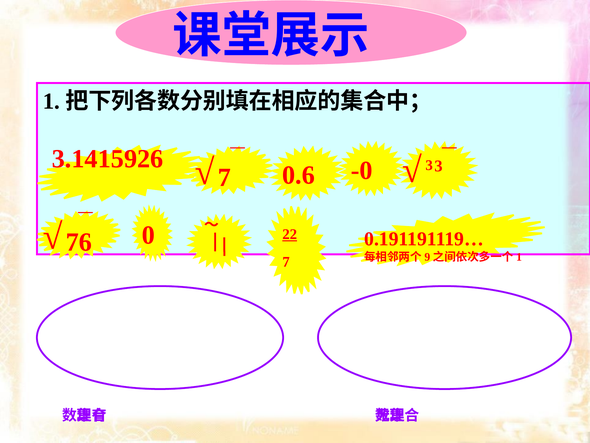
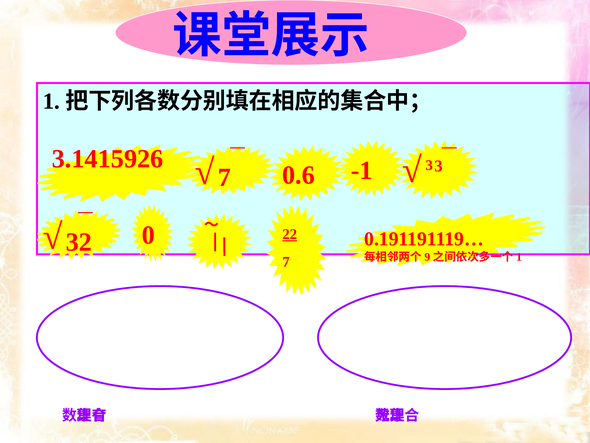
-0: -0 -> -1
76: 76 -> 32
